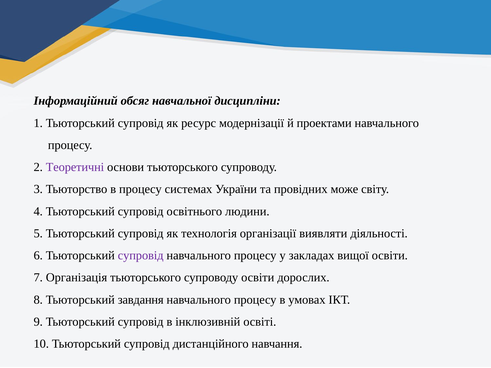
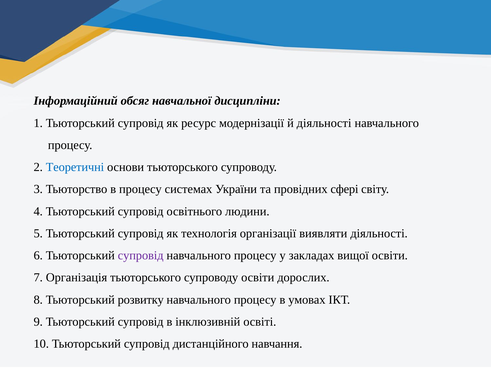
й проектами: проектами -> діяльності
Теоретичні colour: purple -> blue
може: може -> сфері
завдання: завдання -> розвитку
